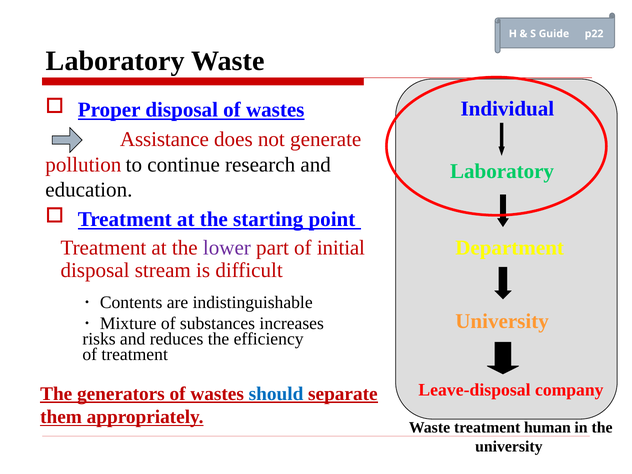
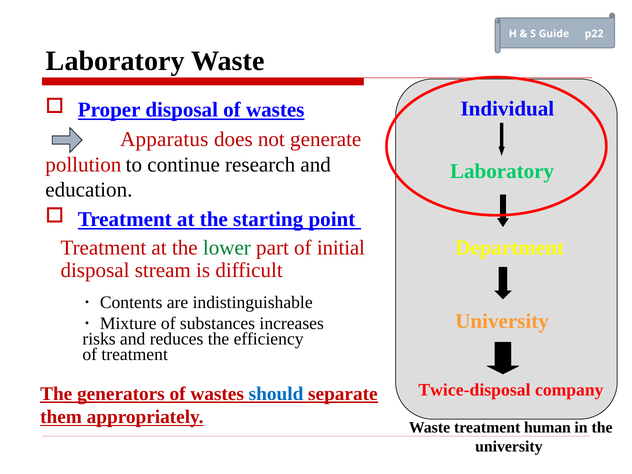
Assistance: Assistance -> Apparatus
lower colour: purple -> green
Leave-disposal: Leave-disposal -> Twice-disposal
